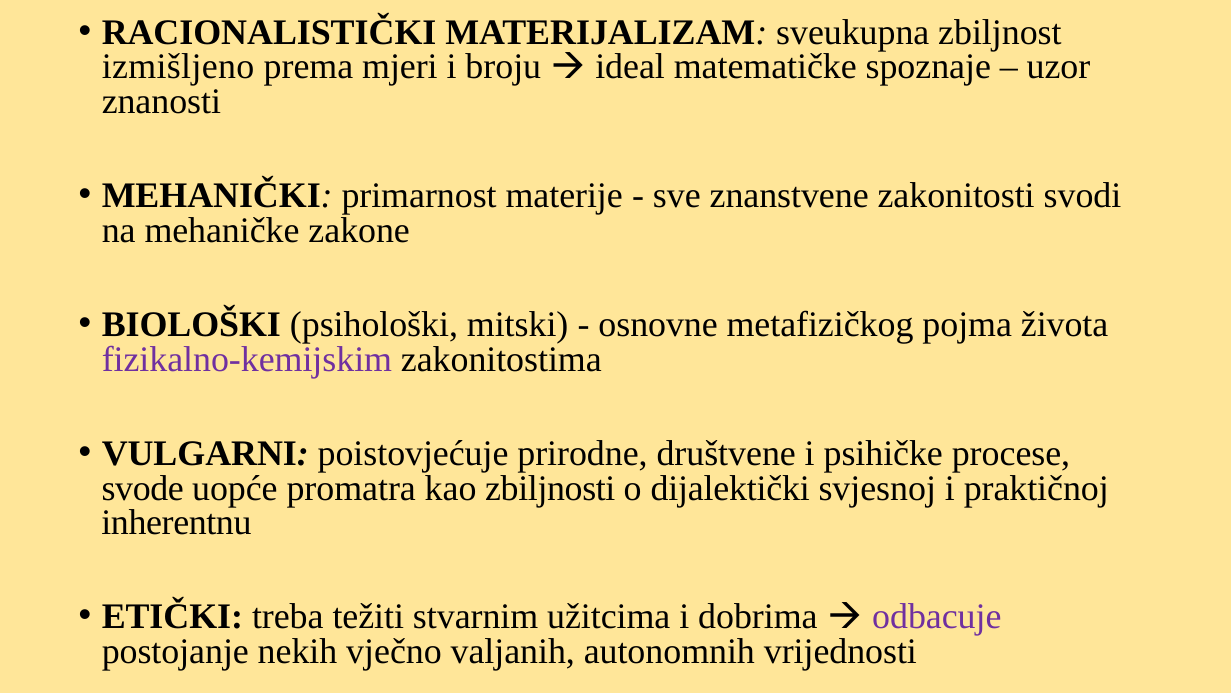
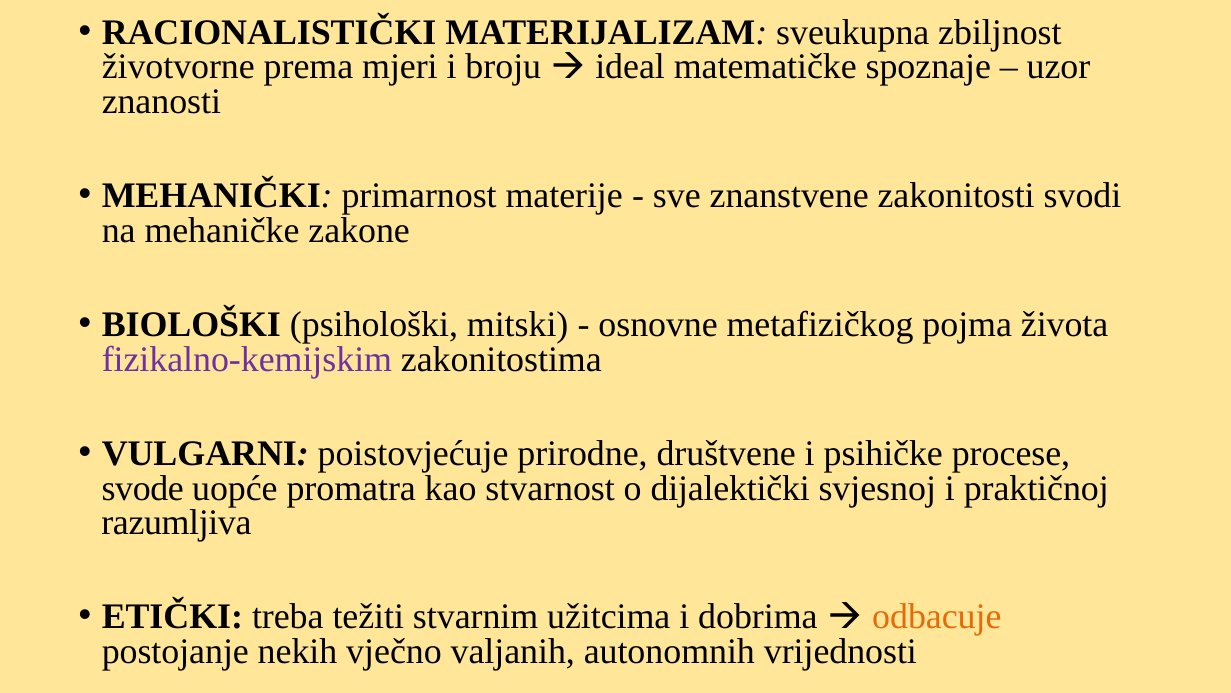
izmišljeno: izmišljeno -> životvorne
zbiljnosti: zbiljnosti -> stvarnost
inherentnu: inherentnu -> razumljiva
odbacuje colour: purple -> orange
